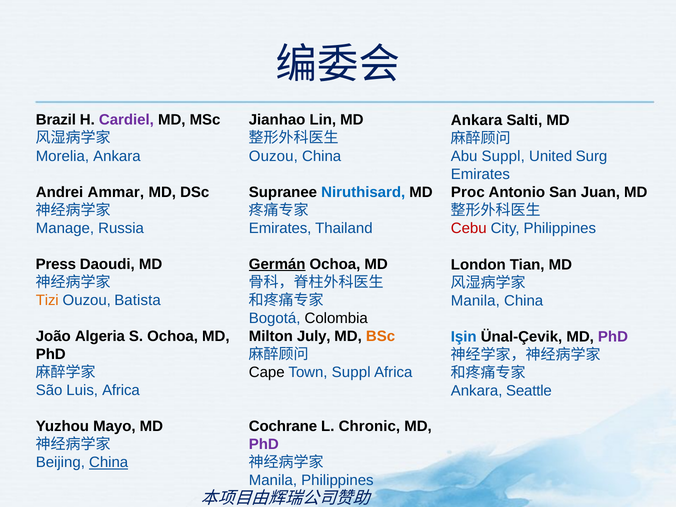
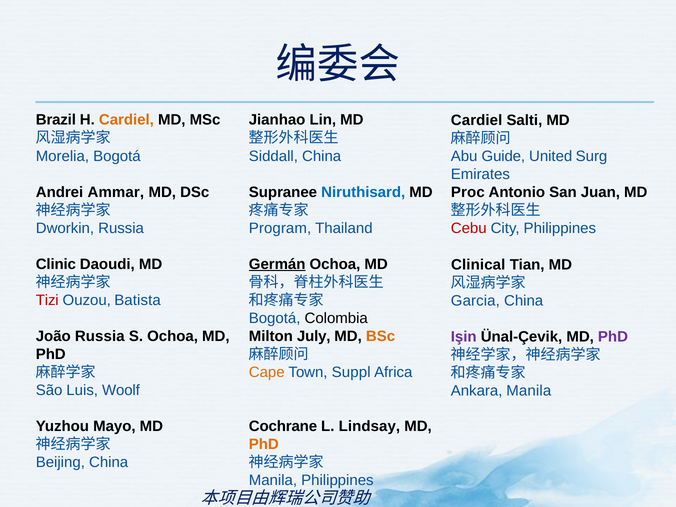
Cardiel at (126, 120) colour: purple -> orange
Ankara at (477, 120): Ankara -> Cardiel
Morelia Ankara: Ankara -> Bogotá
Ouzou at (273, 156): Ouzou -> Siddall
Abu Suppl: Suppl -> Guide
Manage: Manage -> Dworkin
Emirates at (280, 228): Emirates -> Program
Press: Press -> Clinic
London: London -> Clinical
Tizi colour: orange -> red
Manila at (475, 301): Manila -> Garcia
João Algeria: Algeria -> Russia
Işin colour: blue -> purple
Cape colour: black -> orange
Luis Africa: Africa -> Woolf
Ankara Seattle: Seattle -> Manila
Chronic: Chronic -> Lindsay
PhD at (264, 444) colour: purple -> orange
China at (109, 462) underline: present -> none
